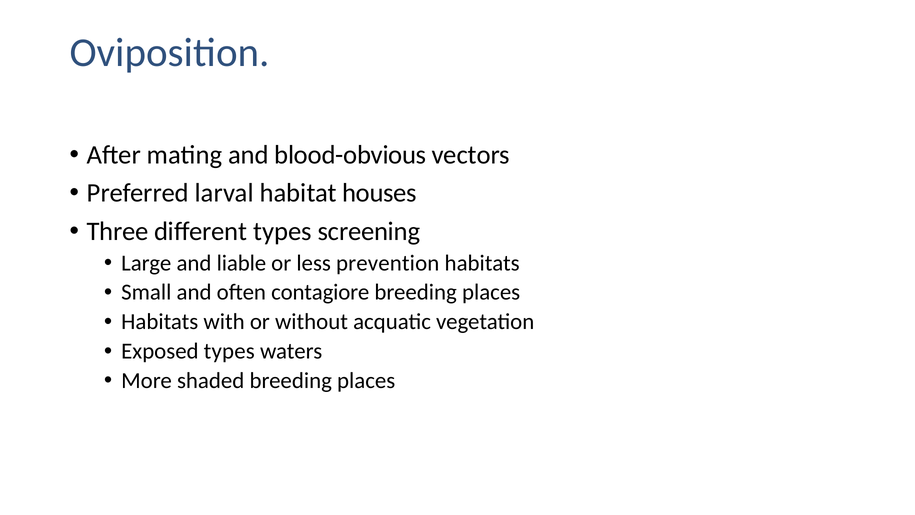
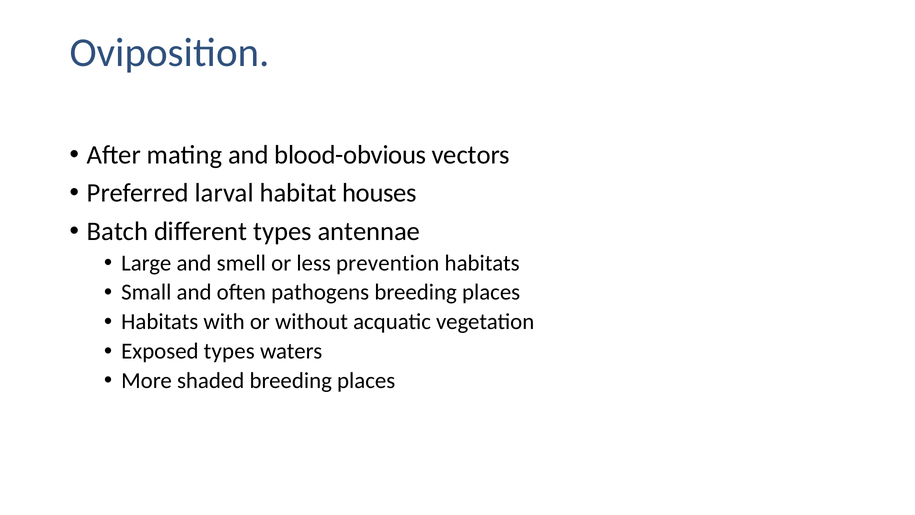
Three: Three -> Batch
screening: screening -> antennae
liable: liable -> smell
contagiore: contagiore -> pathogens
